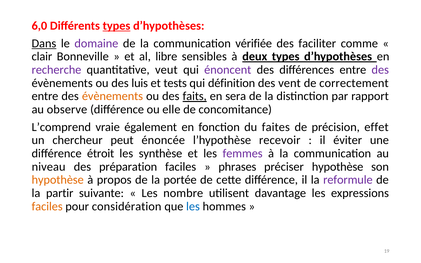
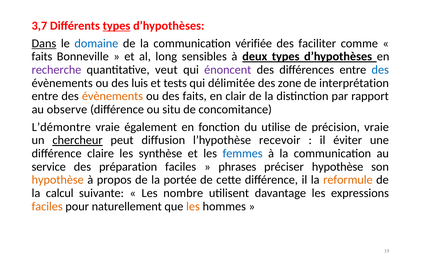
6,0: 6,0 -> 3,7
domaine colour: purple -> blue
clair at (42, 57): clair -> faits
libre: libre -> long
des at (380, 70) colour: purple -> blue
définition: définition -> délimitée
vent: vent -> zone
correctement: correctement -> interprétation
faits at (195, 96) underline: present -> none
sera: sera -> clair
elle: elle -> situ
L’comprend: L’comprend -> L’démontre
faites: faites -> utilise
précision effet: effet -> vraie
chercheur underline: none -> present
énoncée: énoncée -> diffusion
étroit: étroit -> claire
femmes colour: purple -> blue
niveau: niveau -> service
reformule colour: purple -> orange
partir: partir -> calcul
considération: considération -> naturellement
les at (193, 206) colour: blue -> orange
